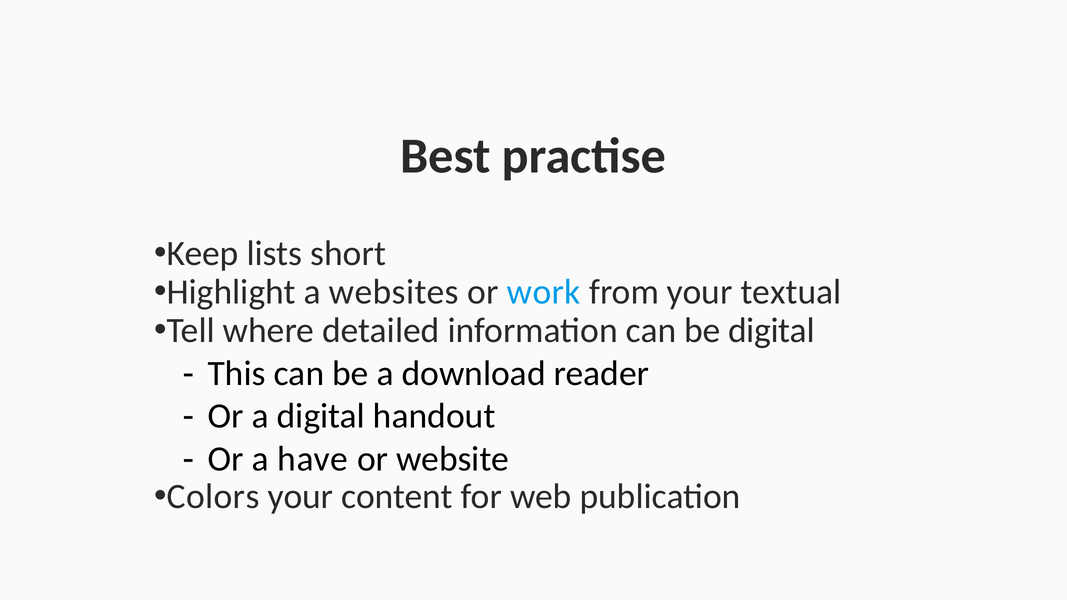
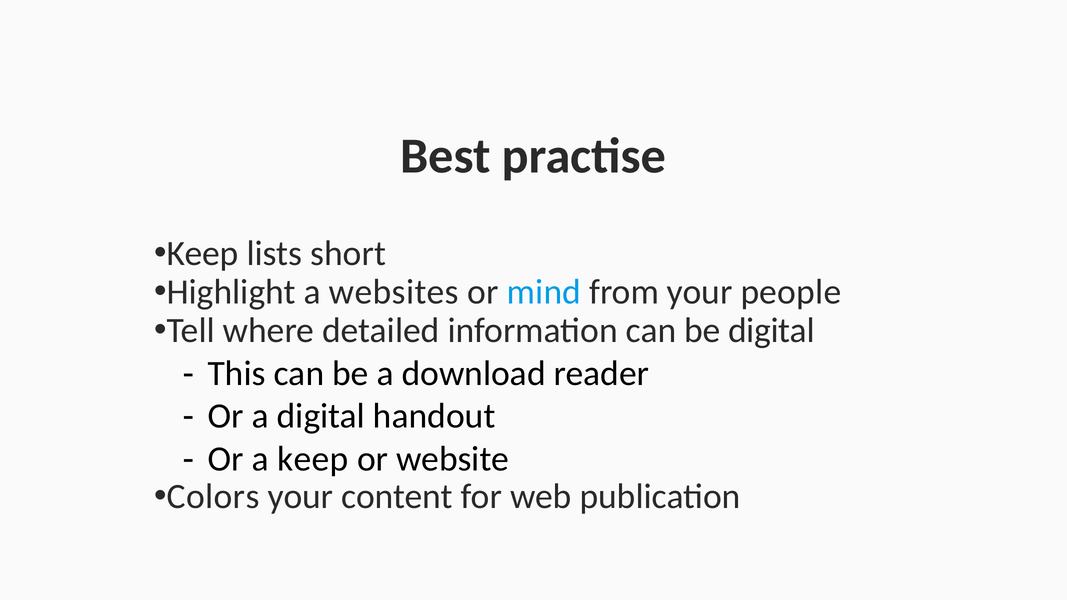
work: work -> mind
textual: textual -> people
a have: have -> keep
